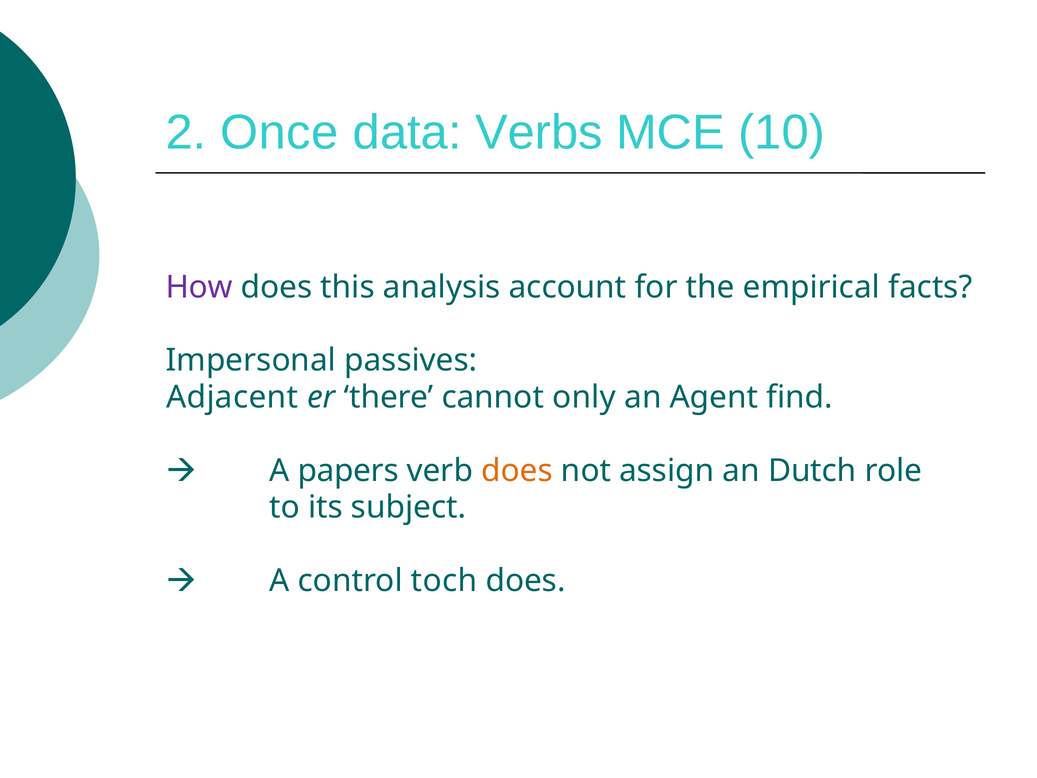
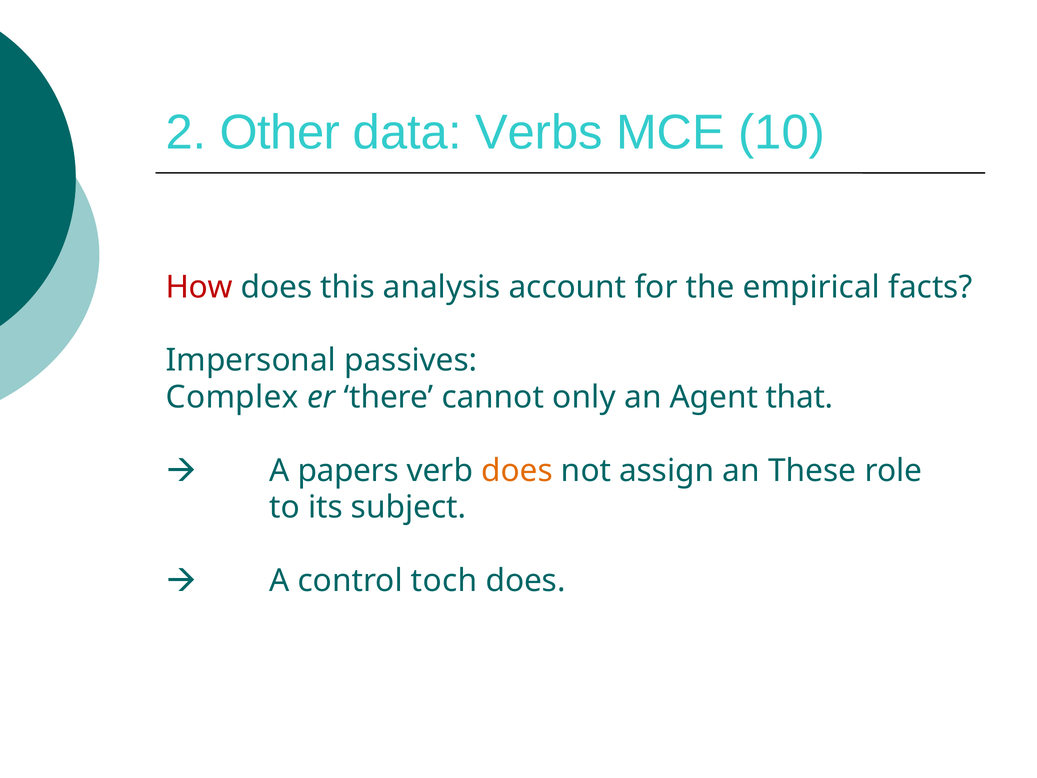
Once: Once -> Other
How colour: purple -> red
Adjacent: Adjacent -> Complex
find: find -> that
Dutch: Dutch -> These
